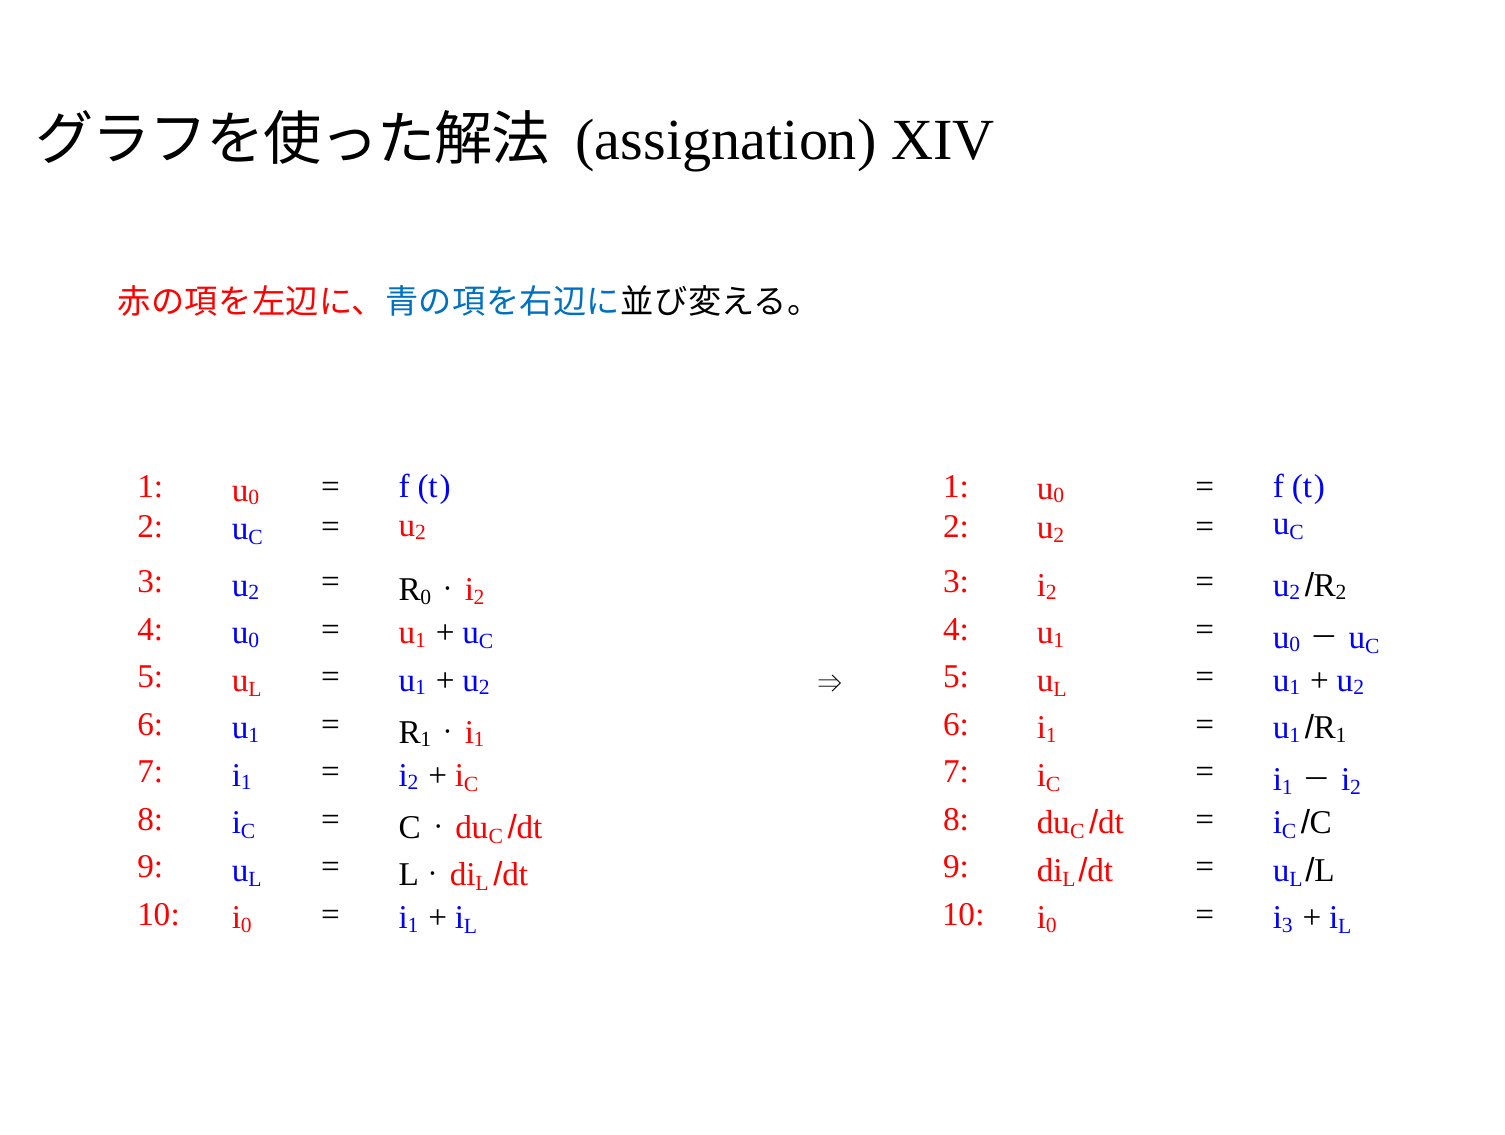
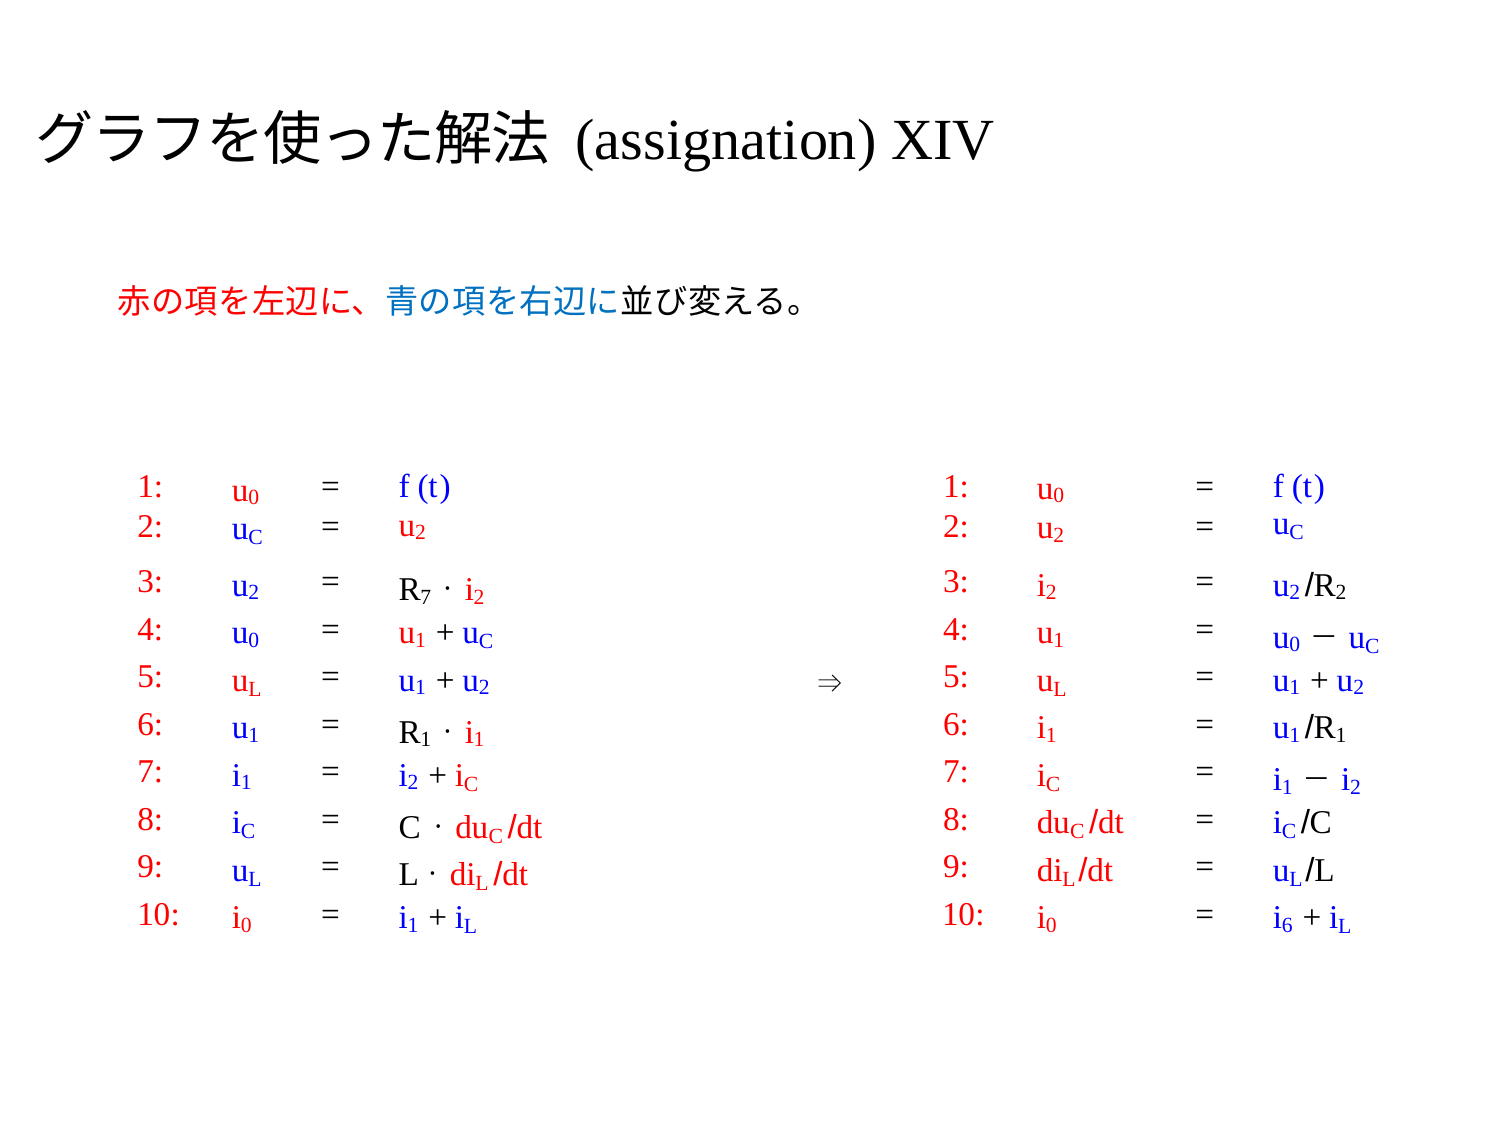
0 at (426, 597): 0 -> 7
3 at (1287, 925): 3 -> 6
